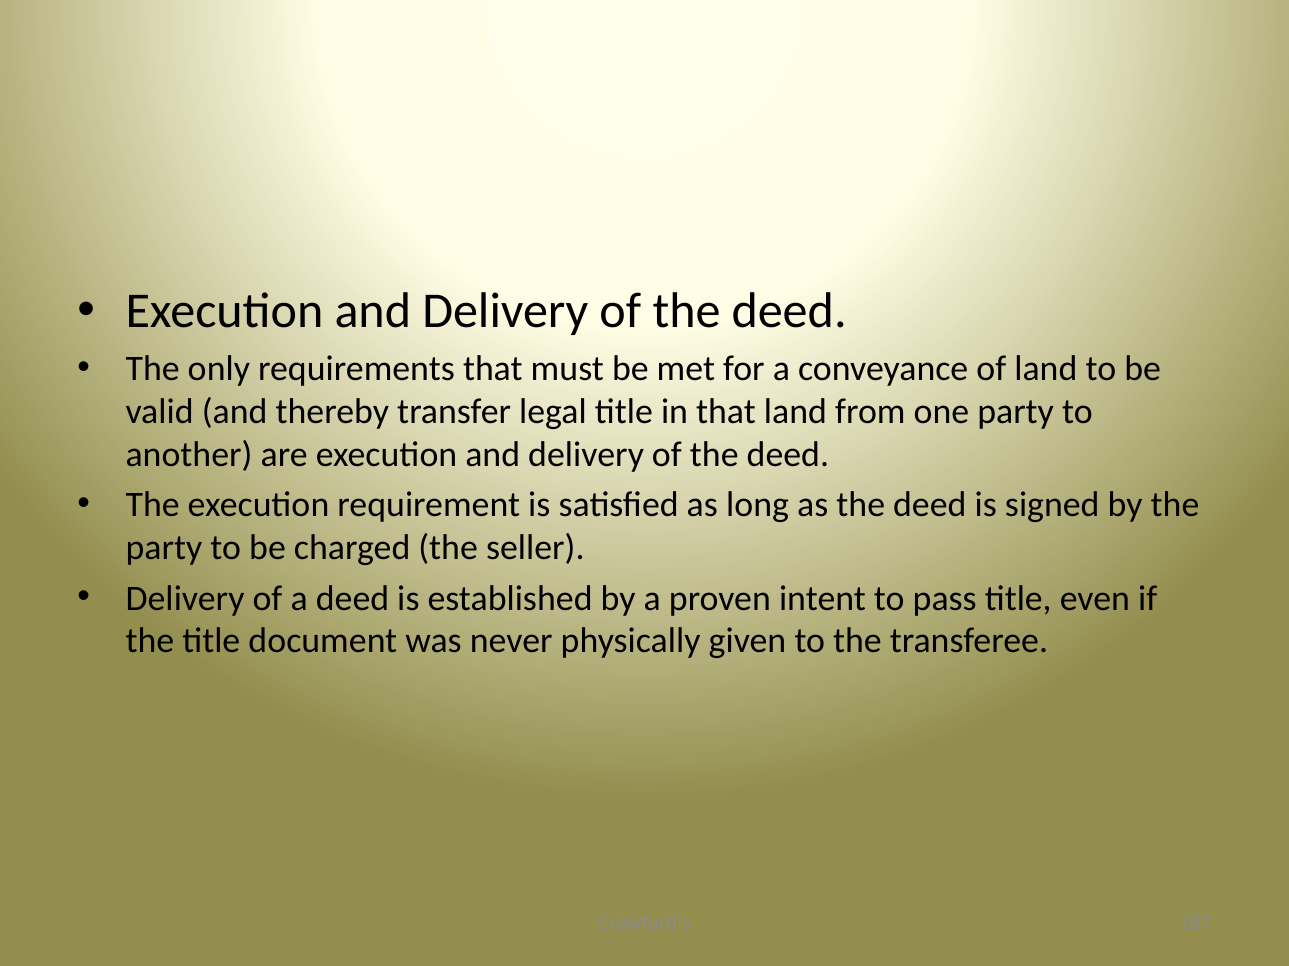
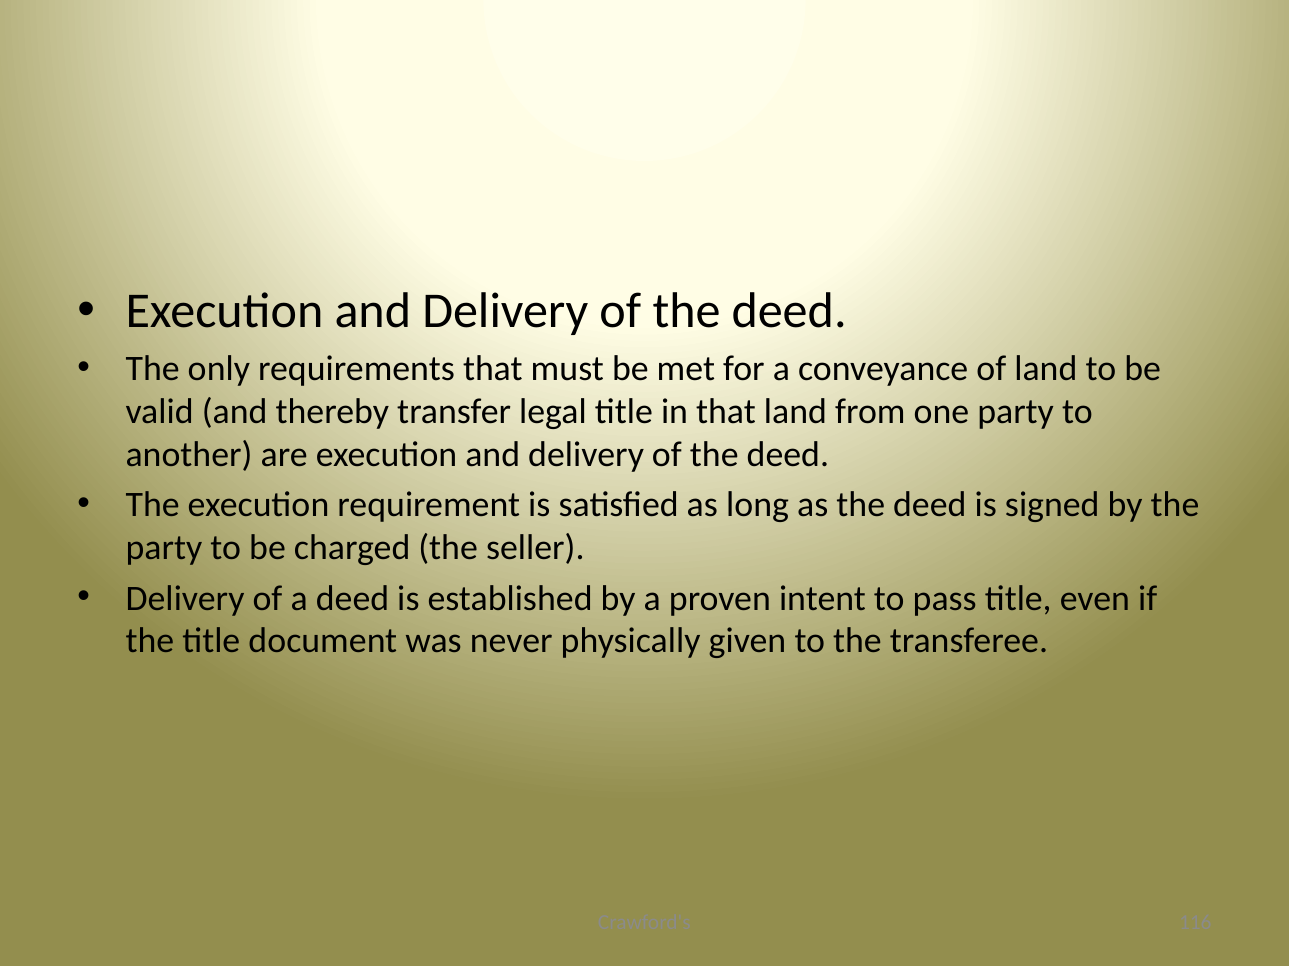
187: 187 -> 116
